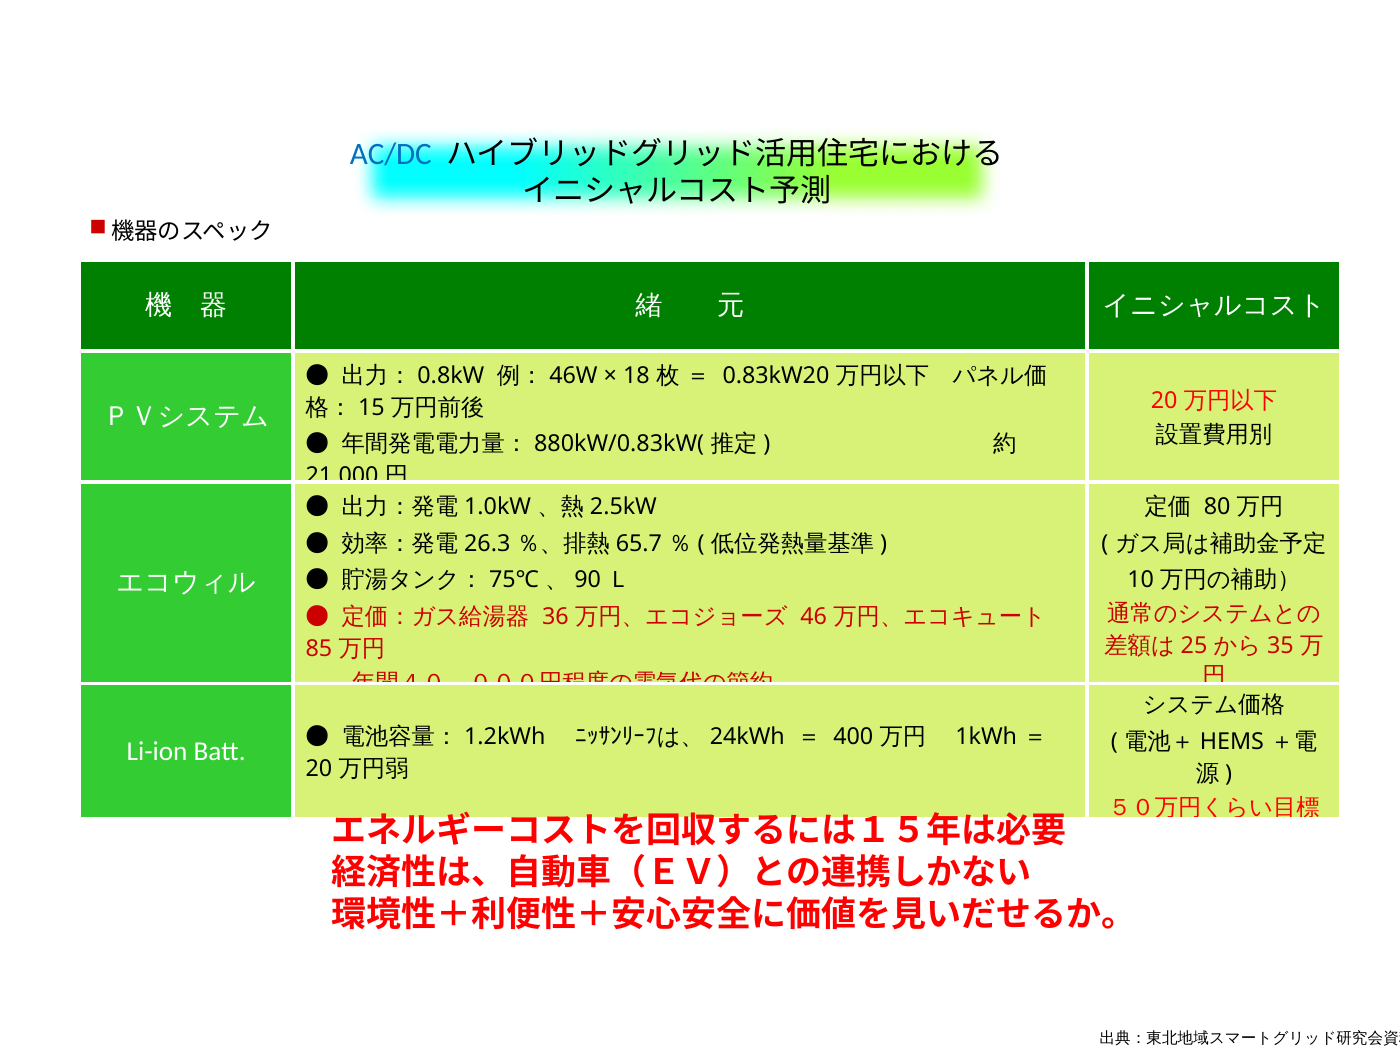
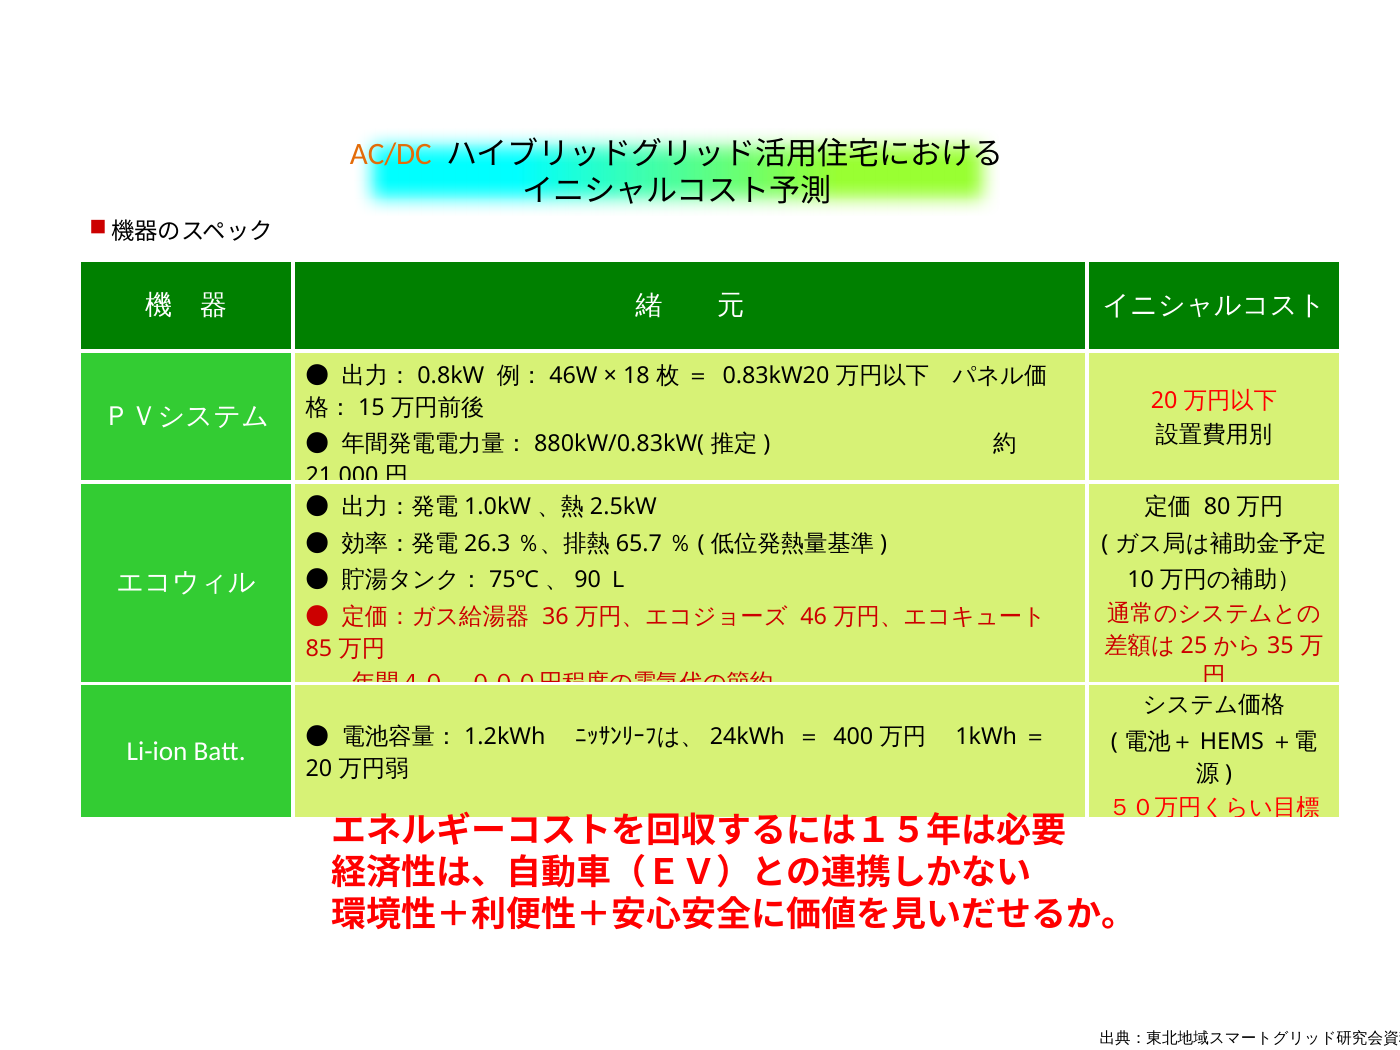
AC/DC colour: blue -> orange
